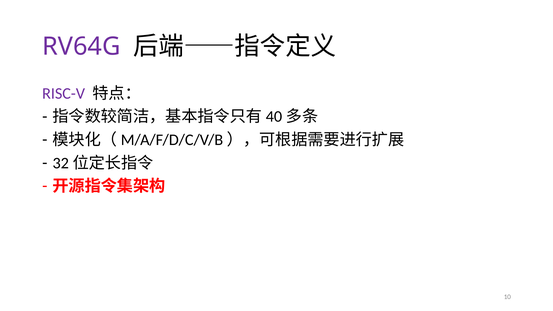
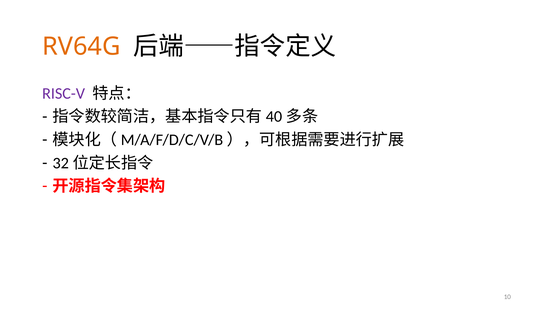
RV64G colour: purple -> orange
